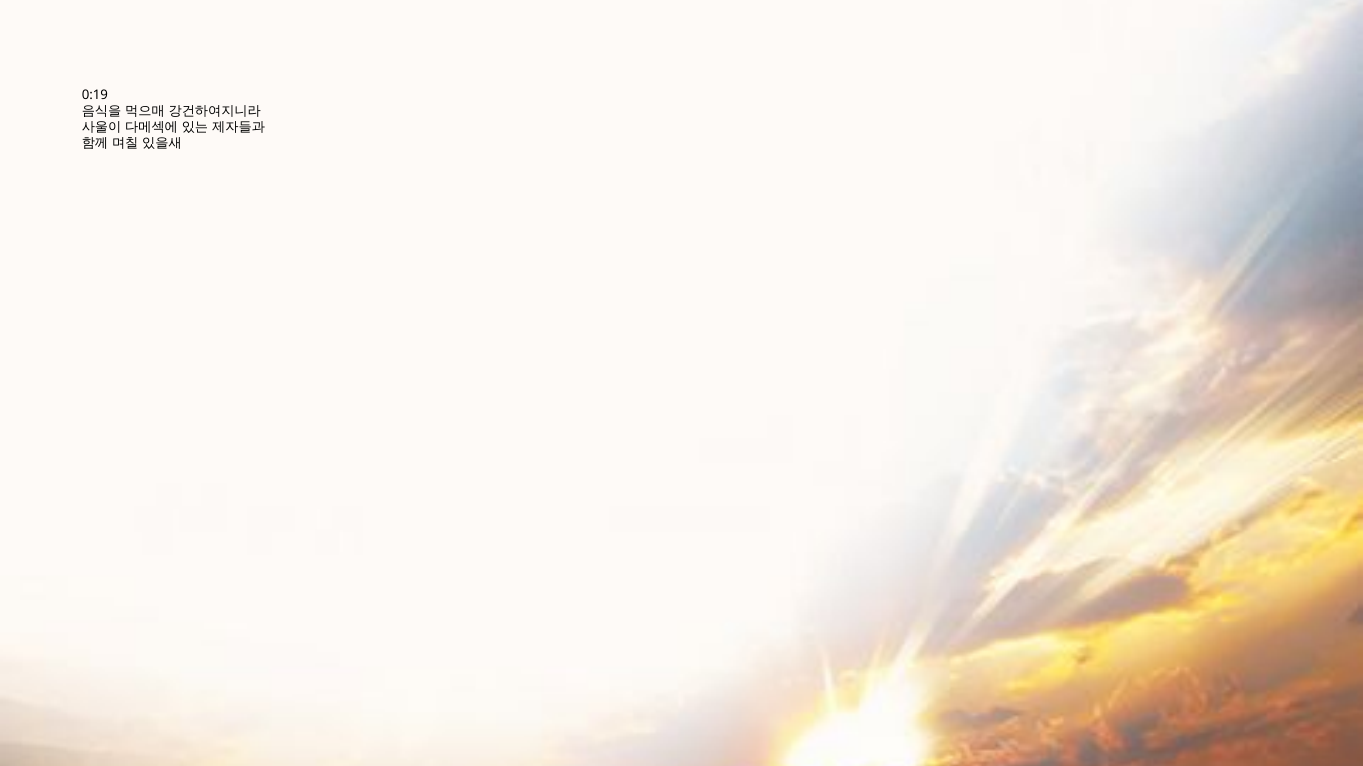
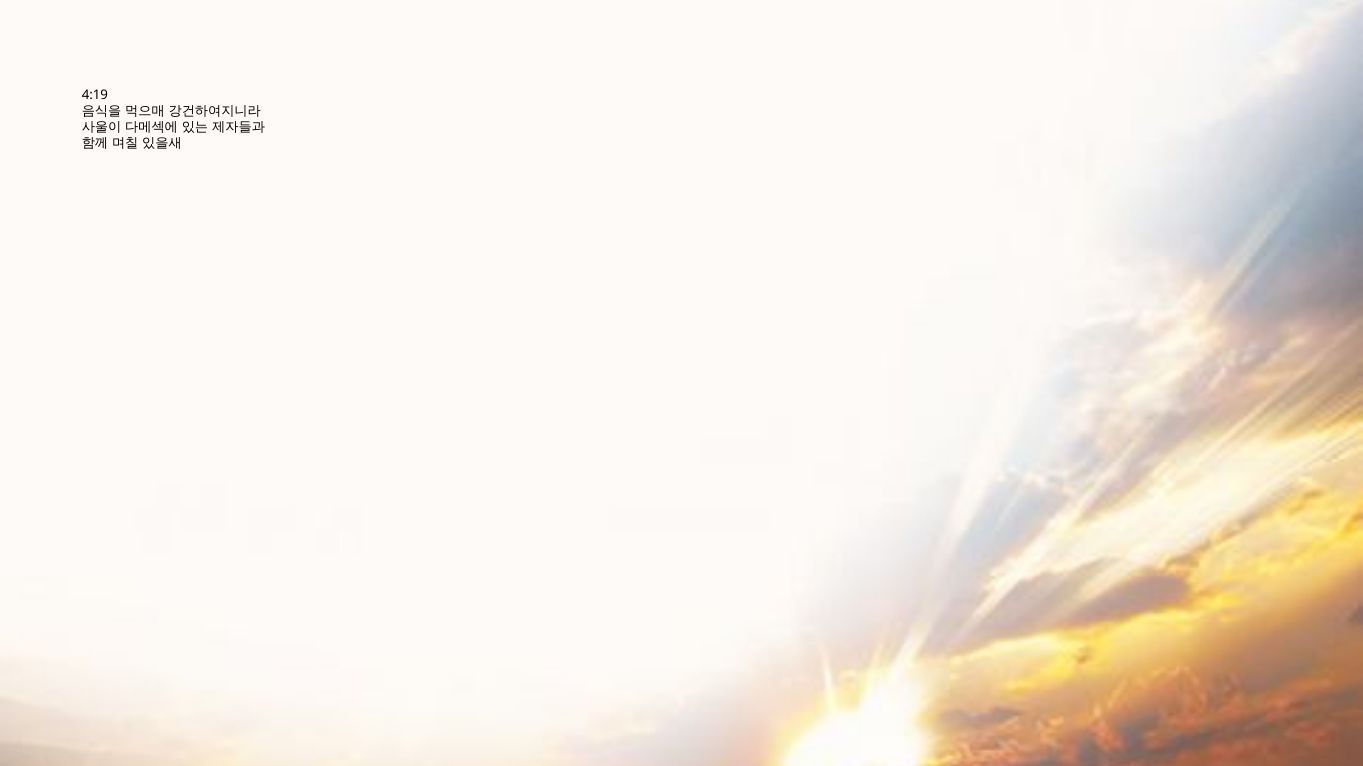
0:19: 0:19 -> 4:19
